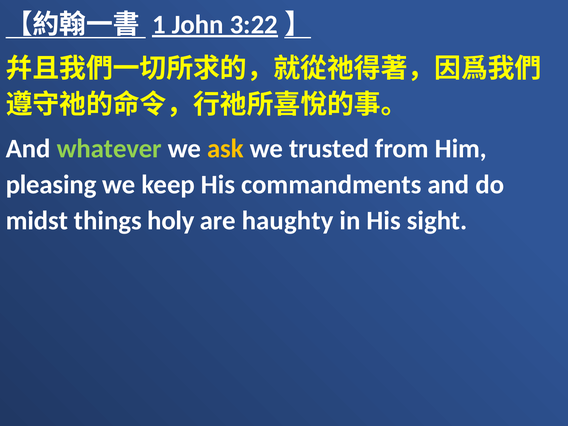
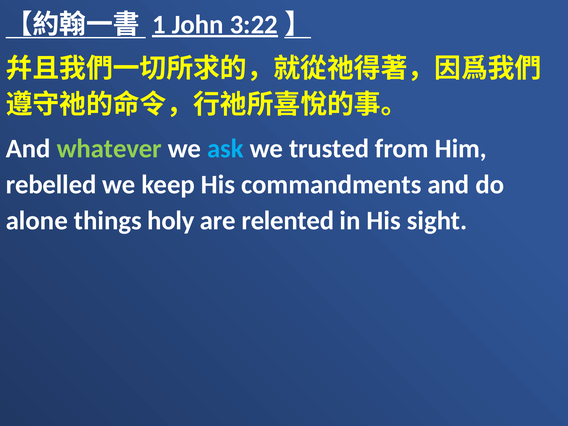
ask colour: yellow -> light blue
pleasing: pleasing -> rebelled
midst: midst -> alone
haughty: haughty -> relented
